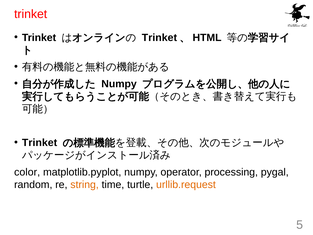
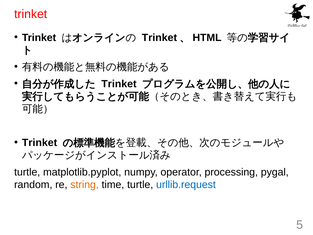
Numpy at (119, 84): Numpy -> Trinket
color at (27, 172): color -> turtle
urllib.request colour: orange -> blue
